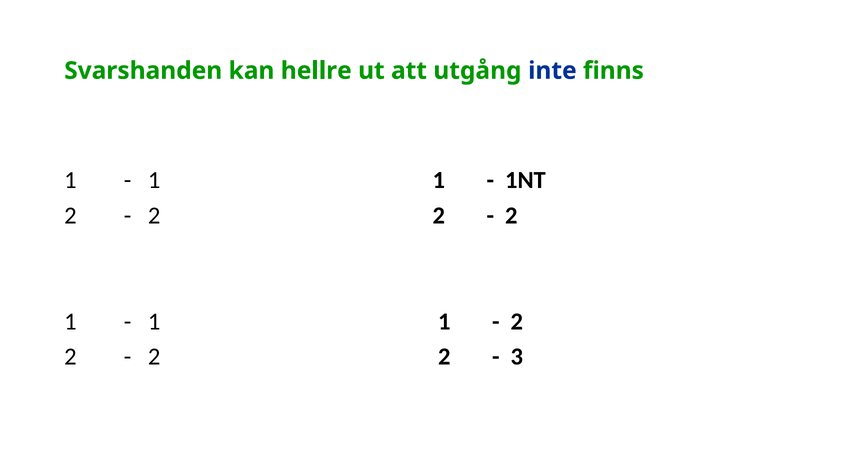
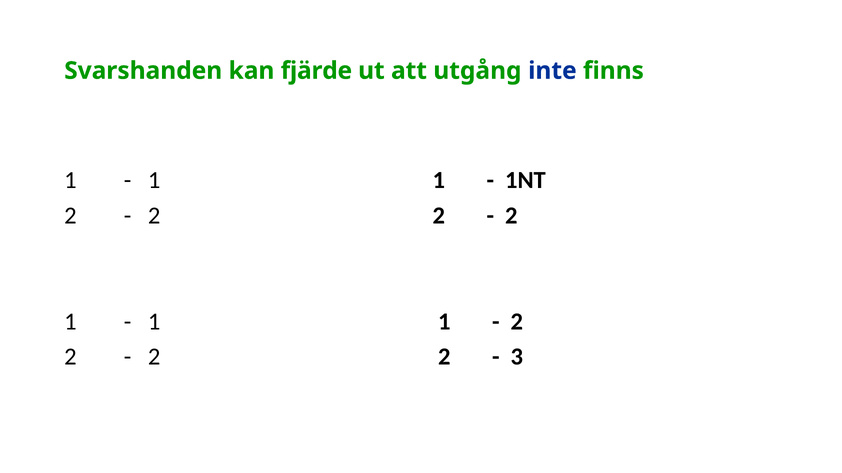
hellre: hellre -> fjärde
